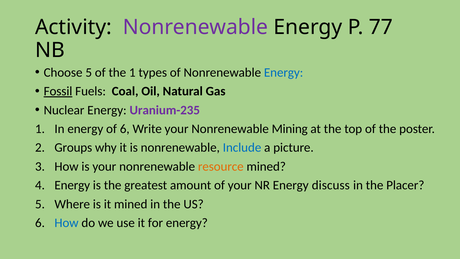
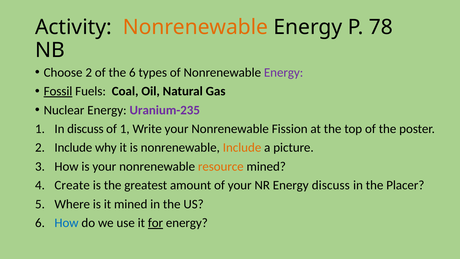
Nonrenewable at (195, 27) colour: purple -> orange
77: 77 -> 78
Choose 5: 5 -> 2
the 1: 1 -> 6
Energy at (284, 72) colour: blue -> purple
In energy: energy -> discuss
of 6: 6 -> 1
Mining: Mining -> Fission
Groups at (73, 148): Groups -> Include
Include at (242, 148) colour: blue -> orange
4 Energy: Energy -> Create
for underline: none -> present
